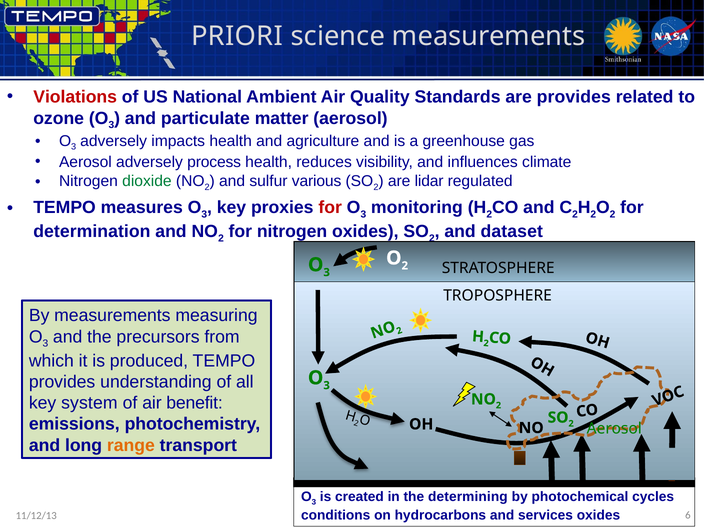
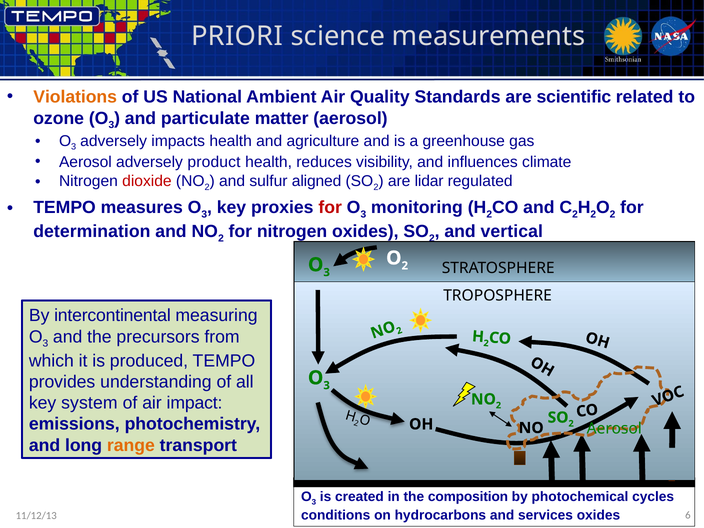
Violations colour: red -> orange
are provides: provides -> scientific
process: process -> product
dioxide colour: green -> red
various: various -> aligned
dataset: dataset -> vertical
By measurements: measurements -> intercontinental
benefit: benefit -> impact
determining: determining -> composition
